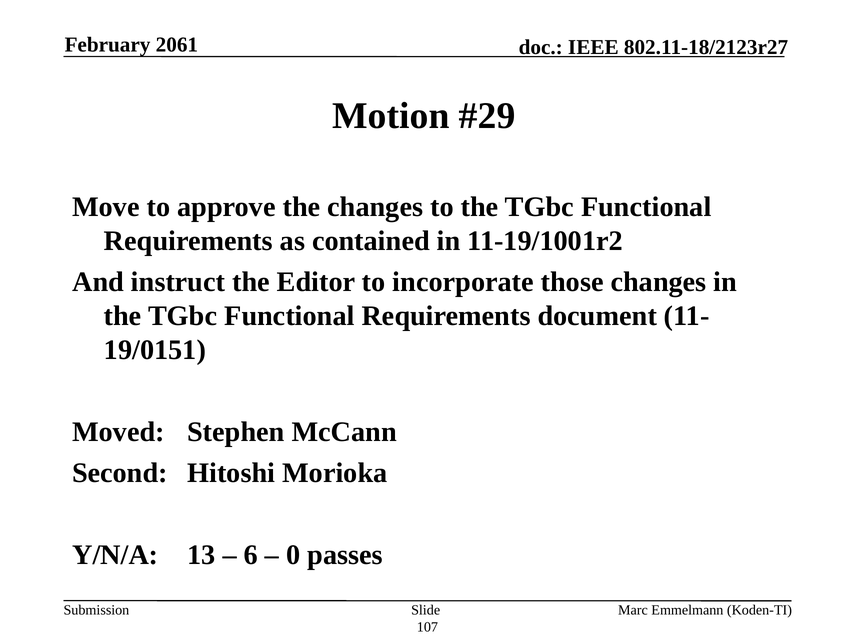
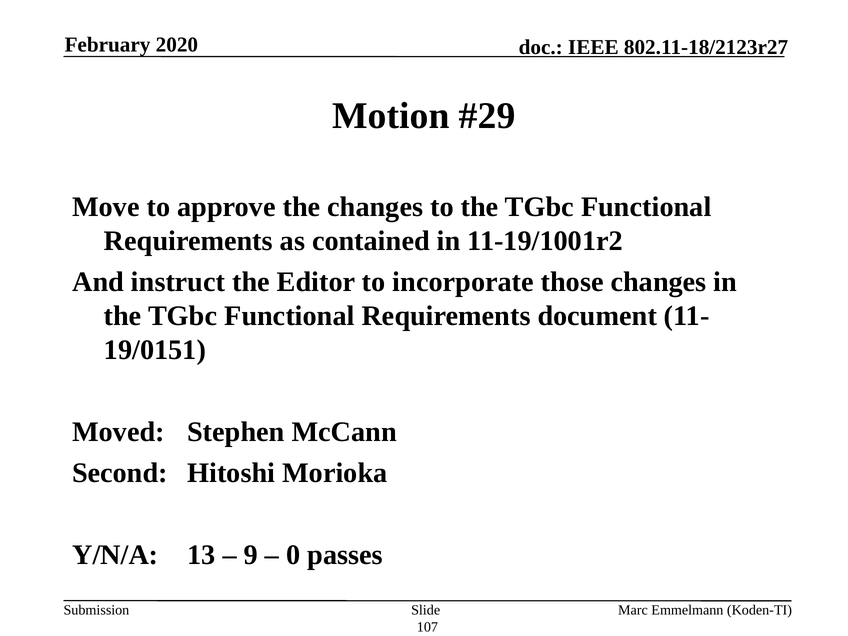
2061: 2061 -> 2020
6: 6 -> 9
